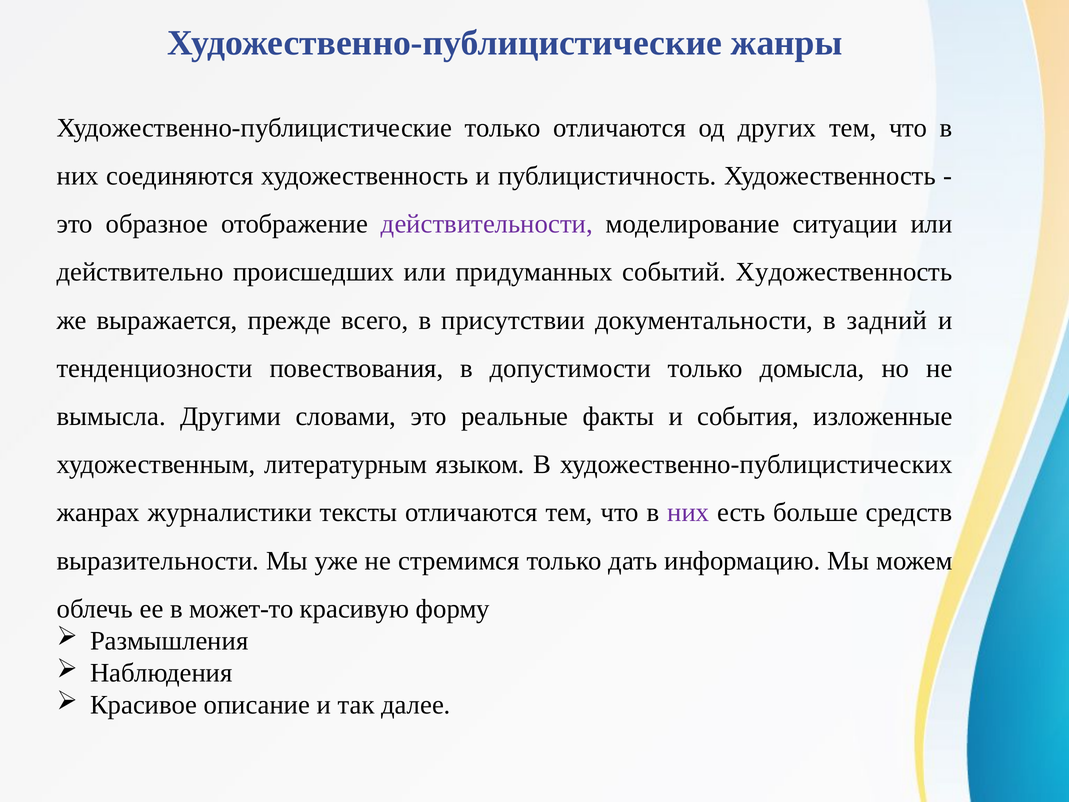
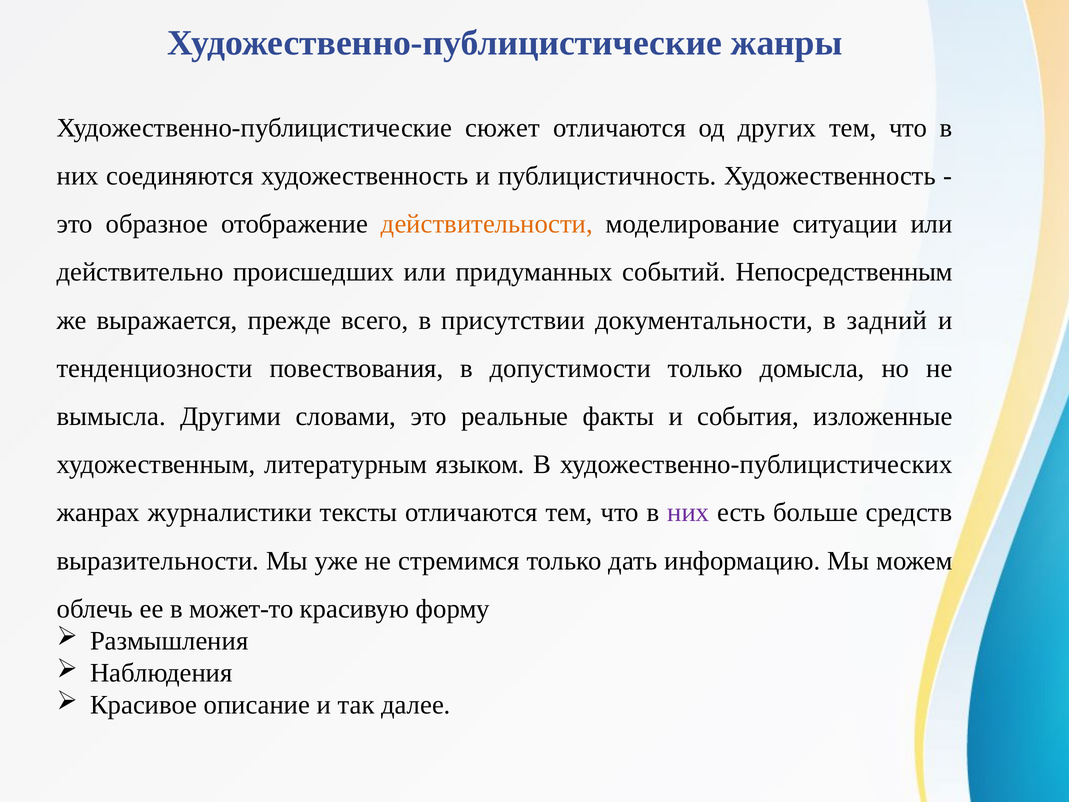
Художественно-публицистические только: только -> сюжет
действительности colour: purple -> orange
событий Художественность: Художественность -> Непосредственным
